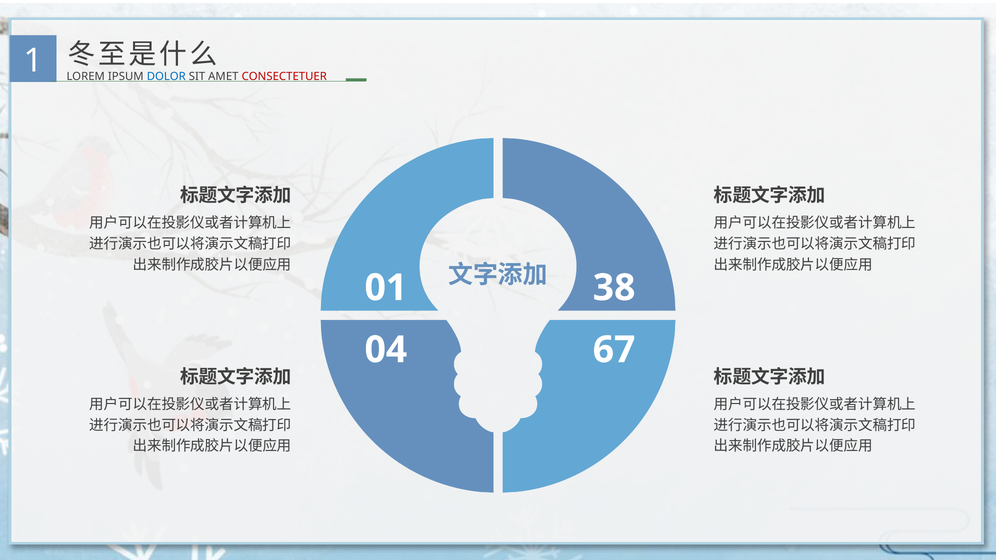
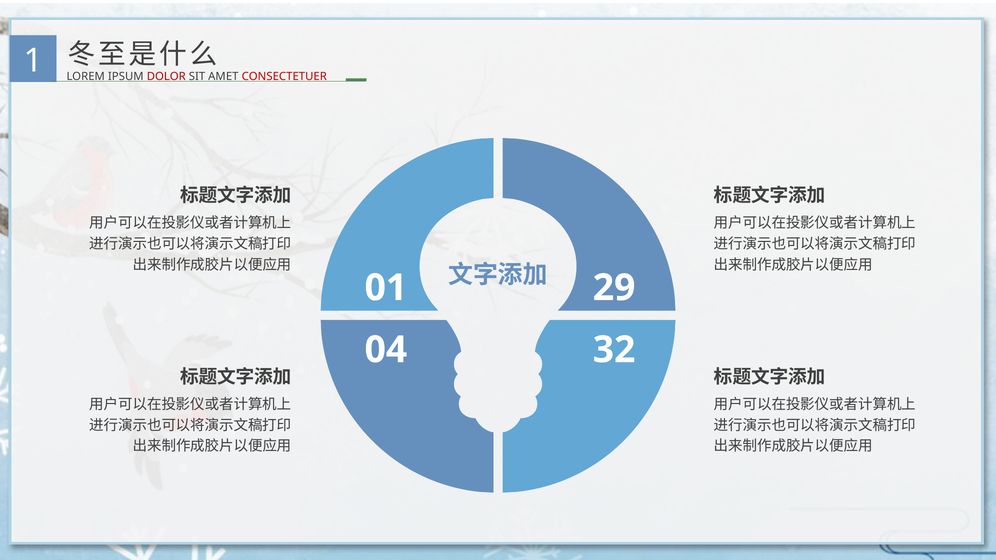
DOLOR colour: blue -> red
38: 38 -> 29
67: 67 -> 32
